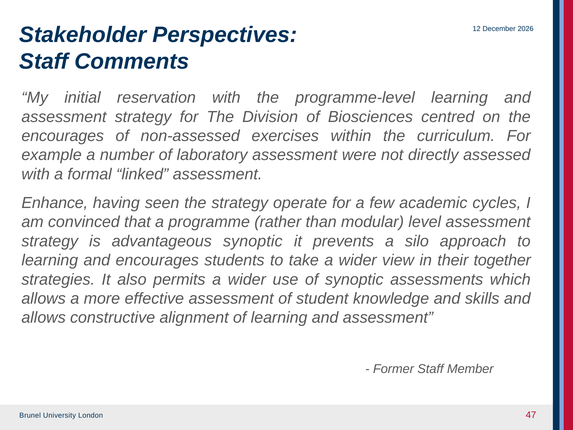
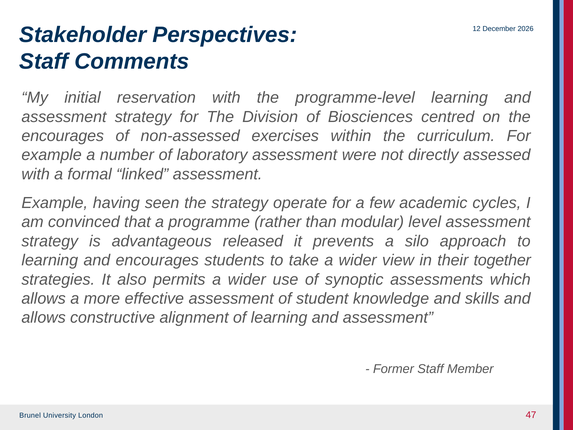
Enhance at (55, 203): Enhance -> Example
advantageous synoptic: synoptic -> released
